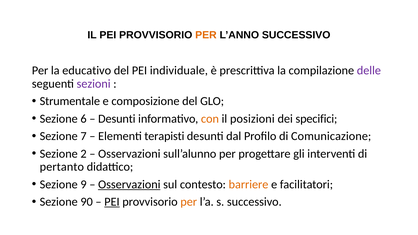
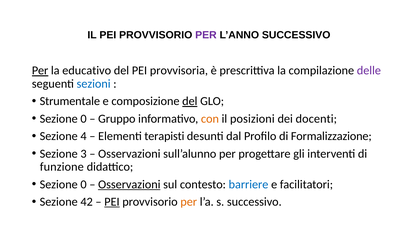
PER at (206, 35) colour: orange -> purple
Per at (40, 71) underline: none -> present
individuale: individuale -> provvisoria
sezioni colour: purple -> blue
del at (190, 101) underline: none -> present
6 at (84, 119): 6 -> 0
Desunti at (117, 119): Desunti -> Gruppo
specifici: specifici -> docenti
7: 7 -> 4
Comunicazione: Comunicazione -> Formalizzazione
2: 2 -> 3
pertanto: pertanto -> funzione
9 at (84, 184): 9 -> 0
barriere colour: orange -> blue
90: 90 -> 42
